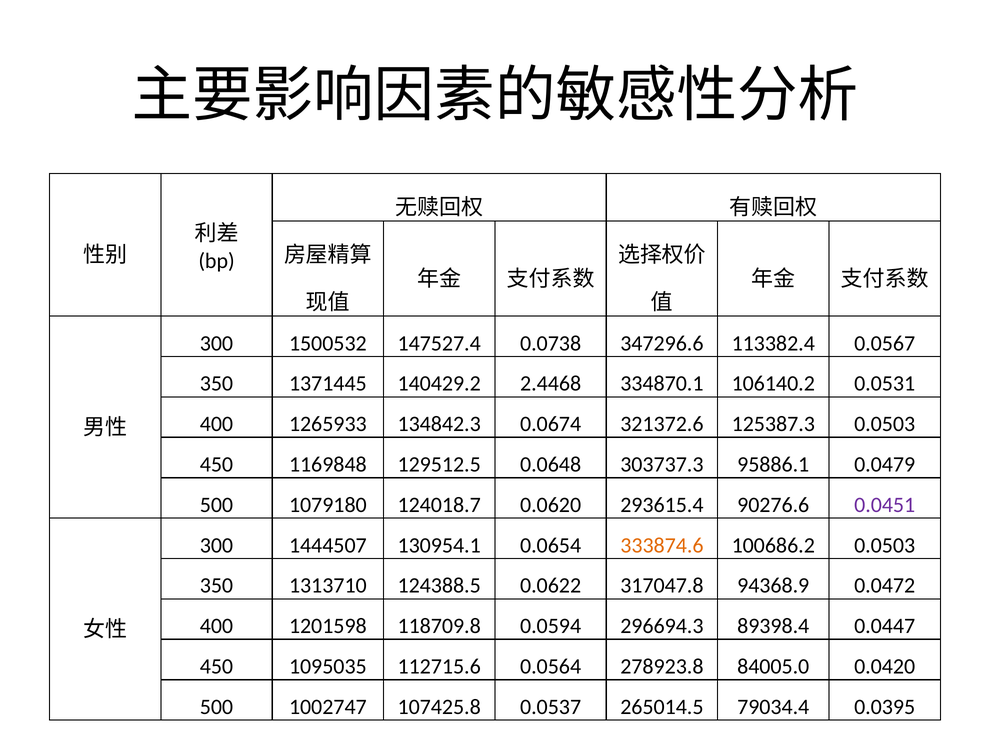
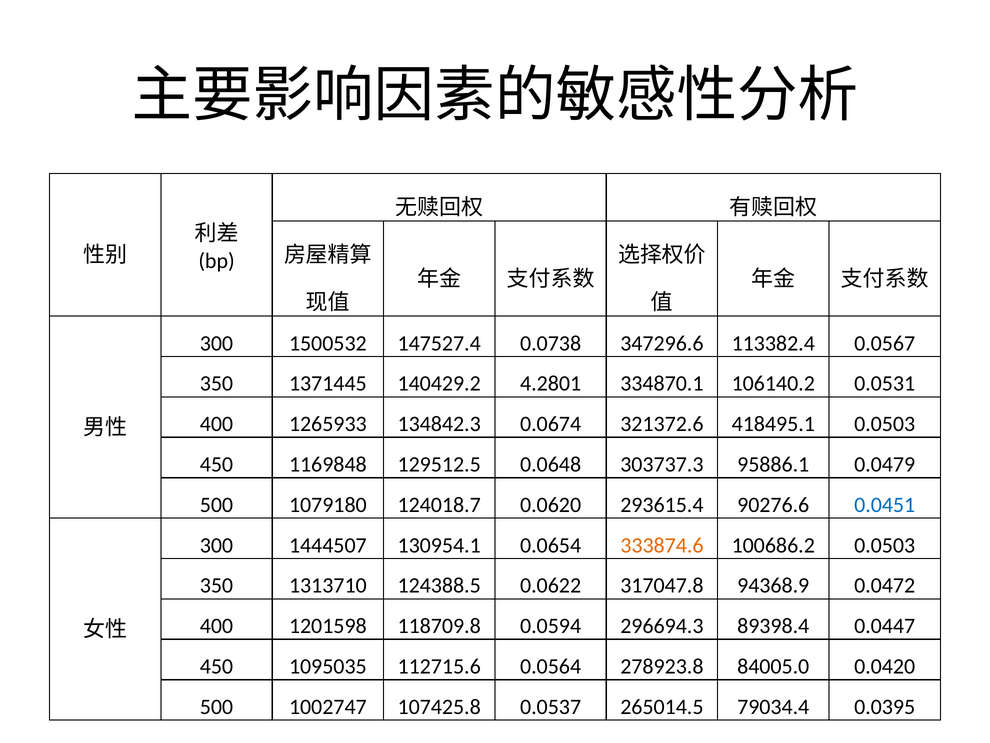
2.4468: 2.4468 -> 4.2801
125387.3: 125387.3 -> 418495.1
0.0451 colour: purple -> blue
